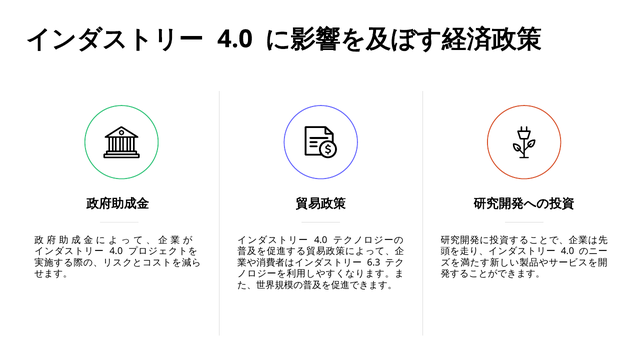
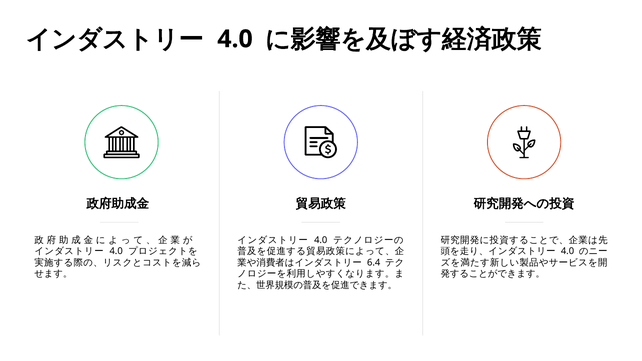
6.3: 6.3 -> 6.4
